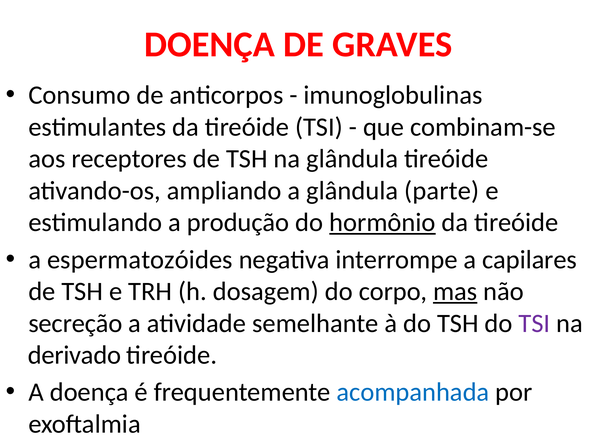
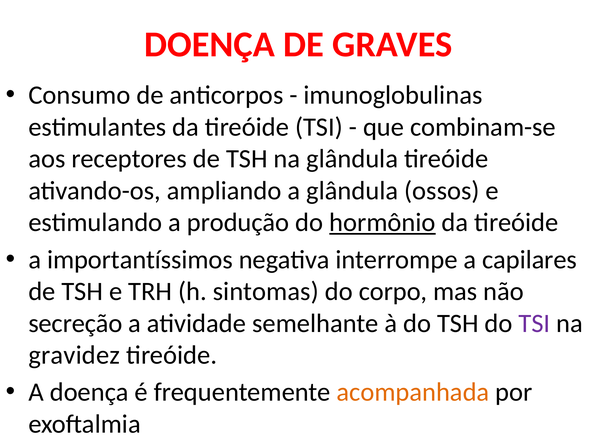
parte: parte -> ossos
espermatozóides: espermatozóides -> importantíssimos
dosagem: dosagem -> sintomas
mas underline: present -> none
derivado: derivado -> gravidez
acompanhada colour: blue -> orange
